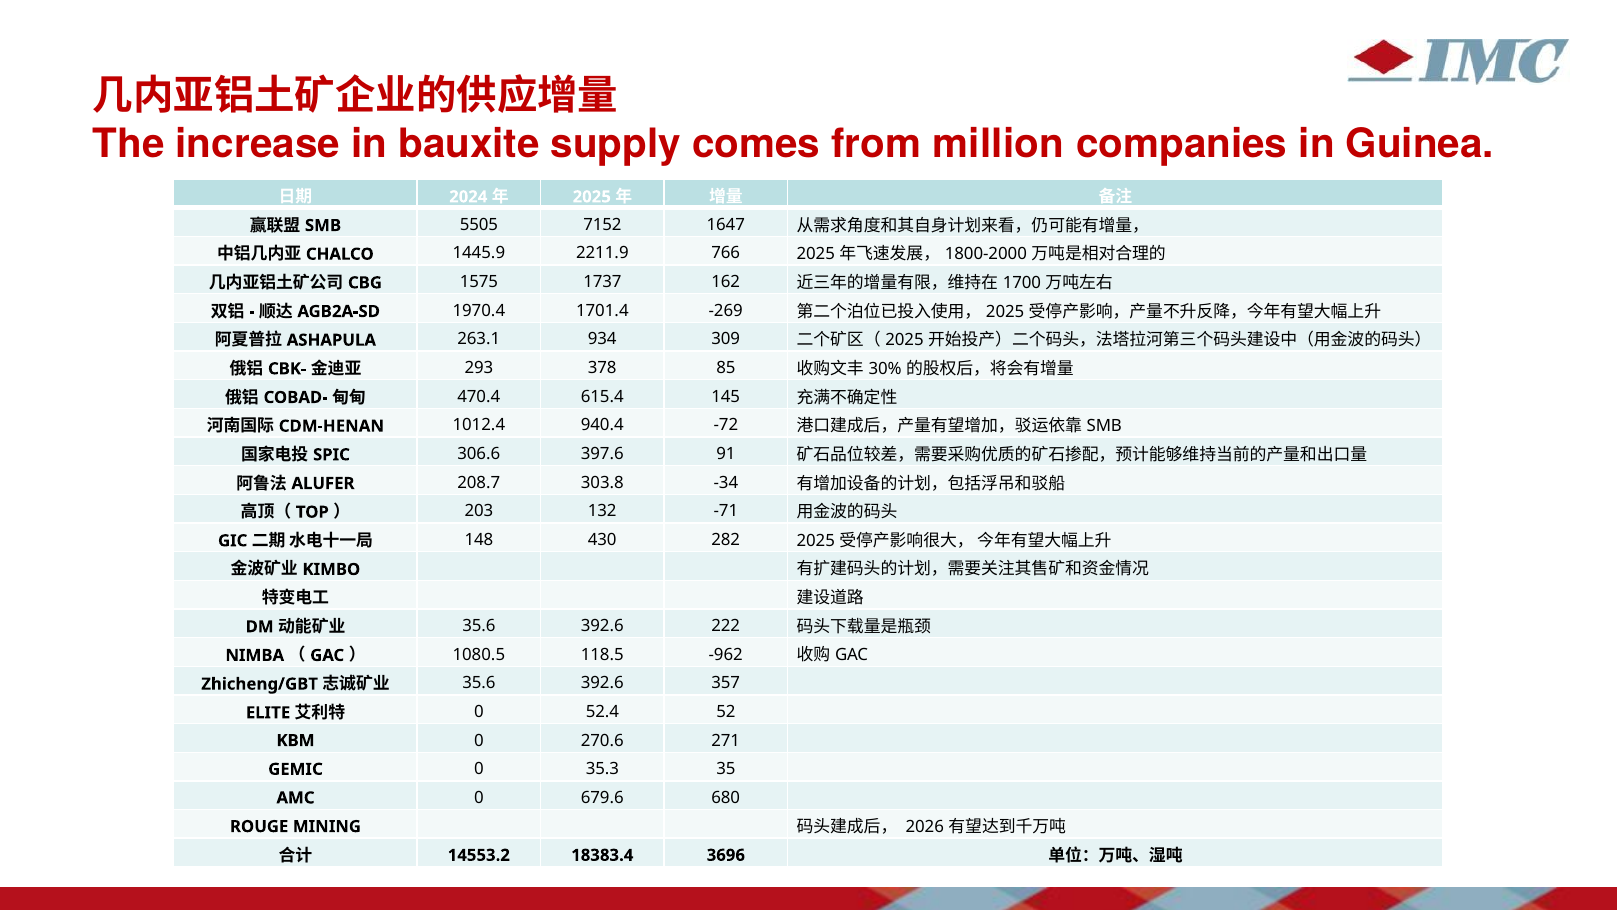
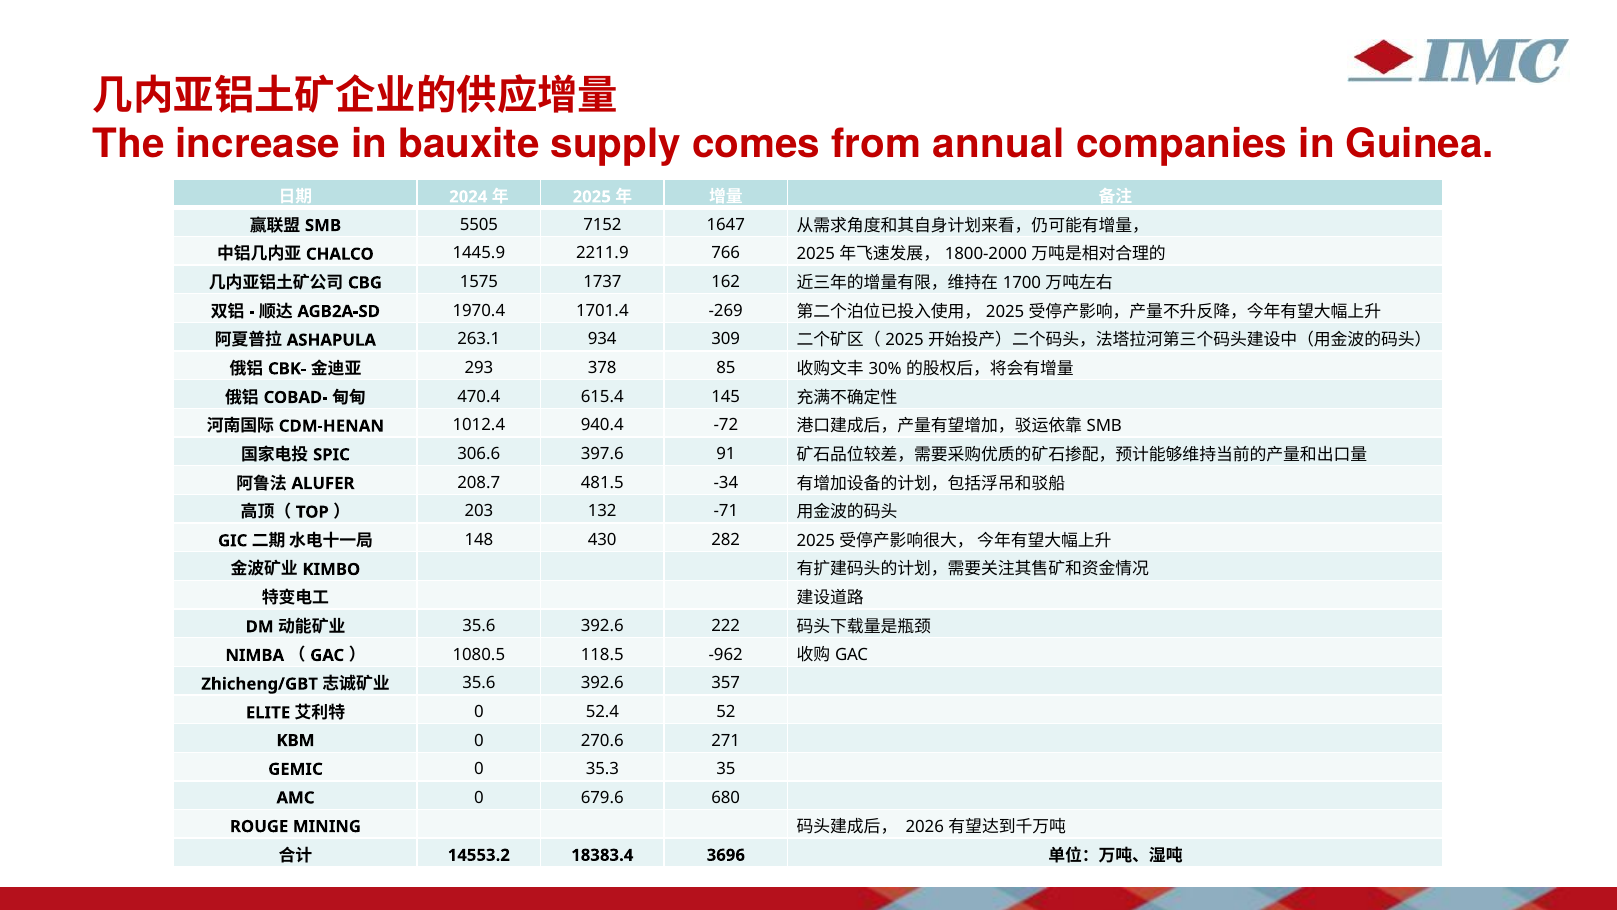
million: million -> annual
303.8: 303.8 -> 481.5
